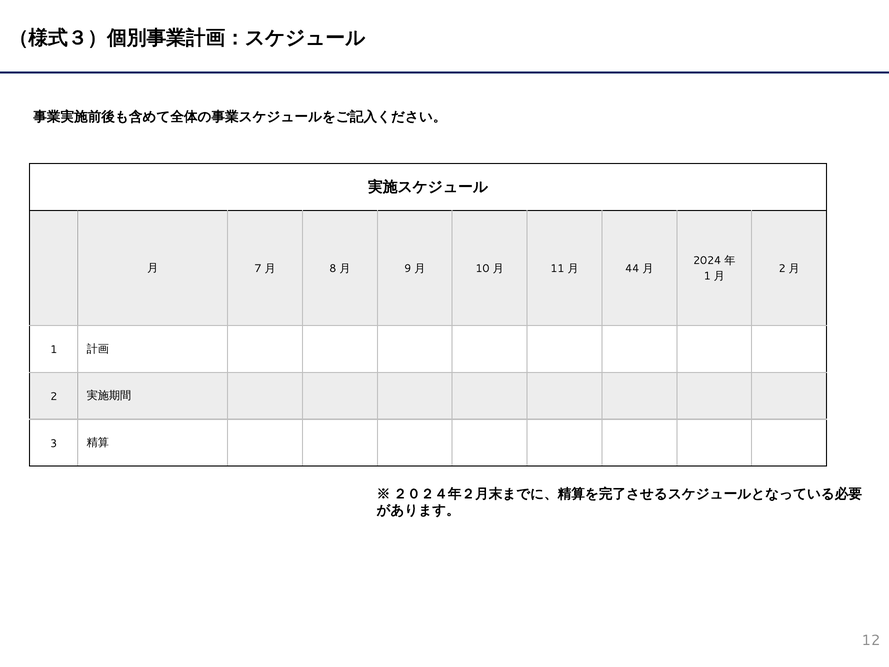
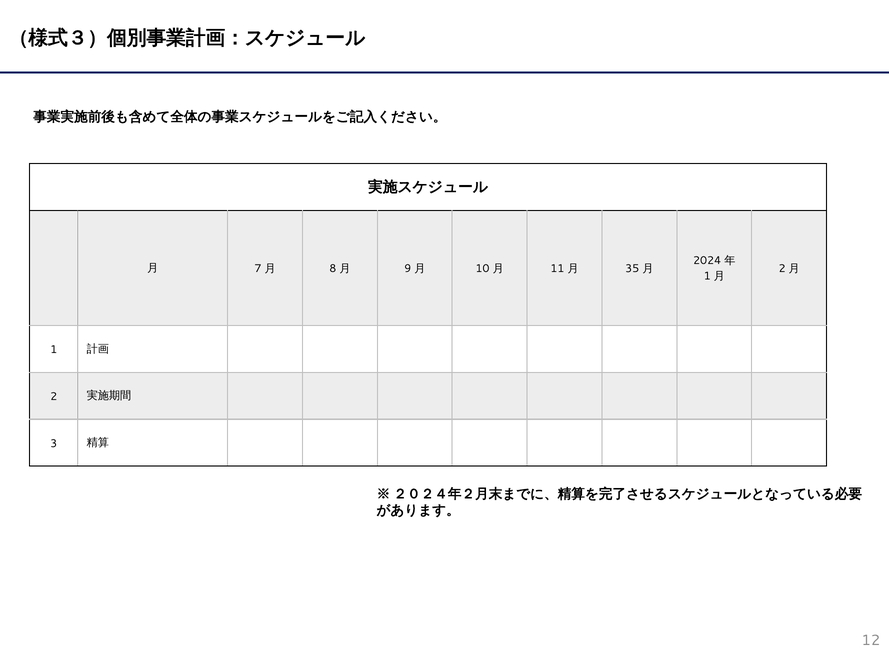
44: 44 -> 35
